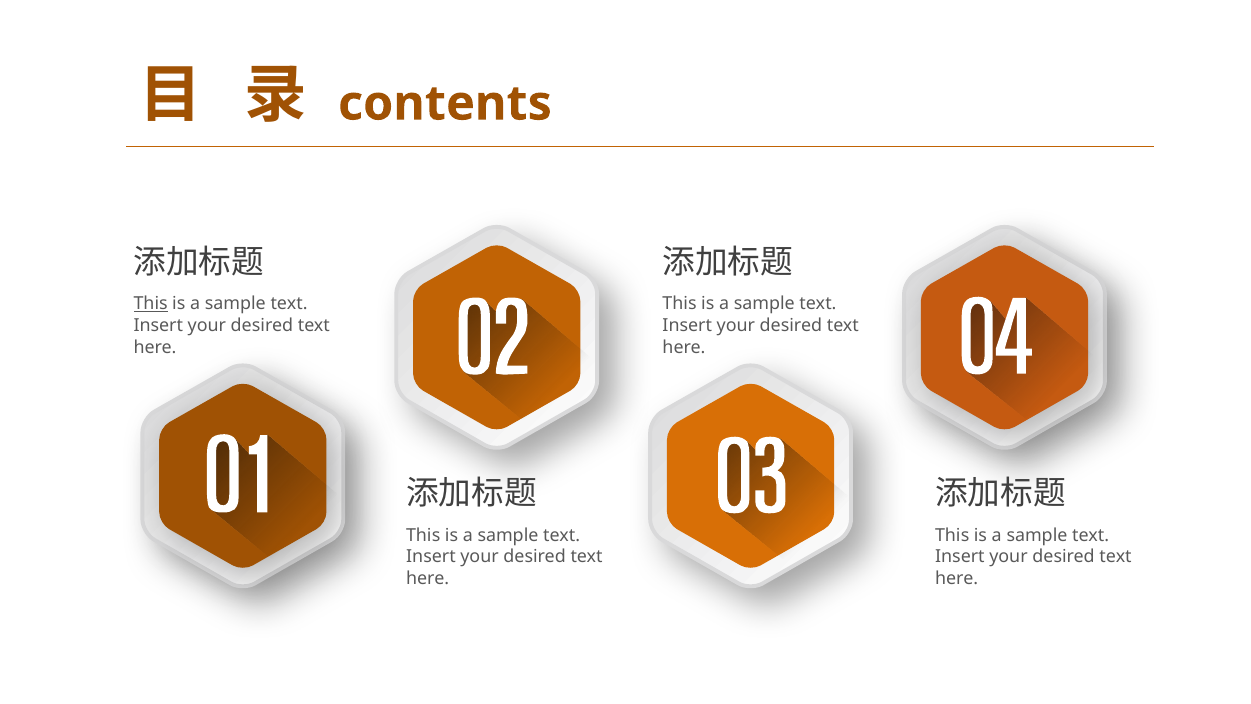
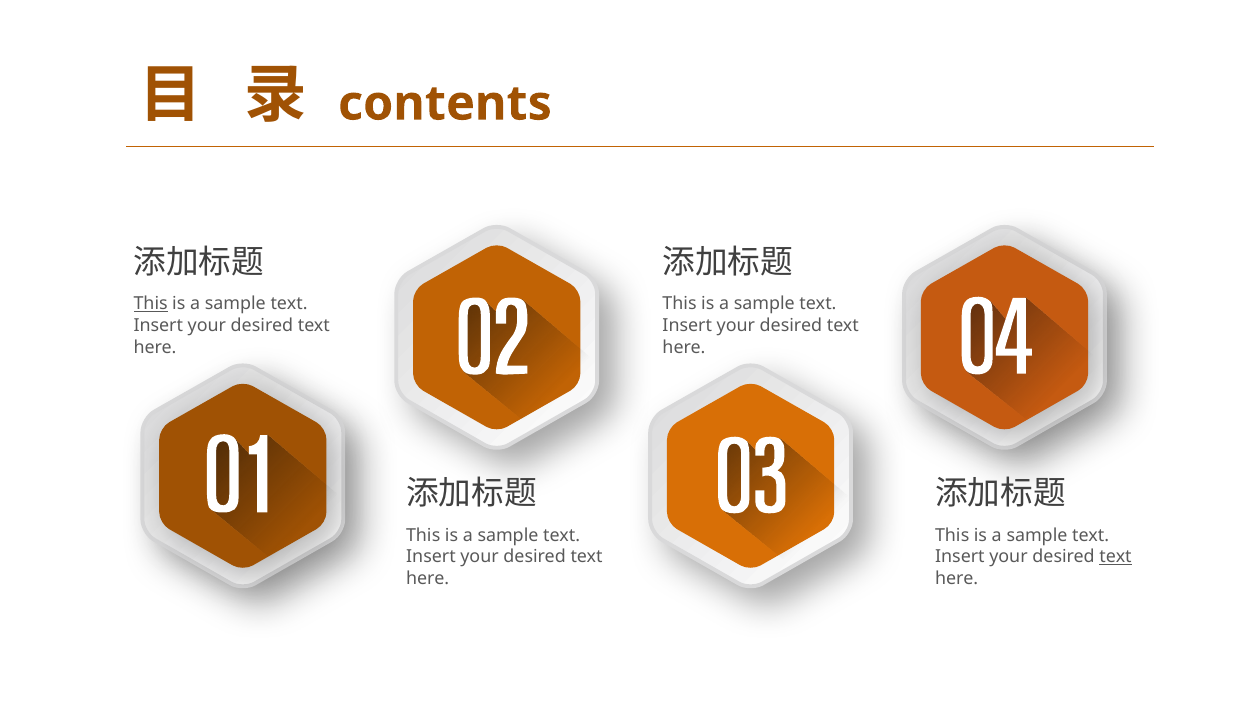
text at (1116, 557) underline: none -> present
